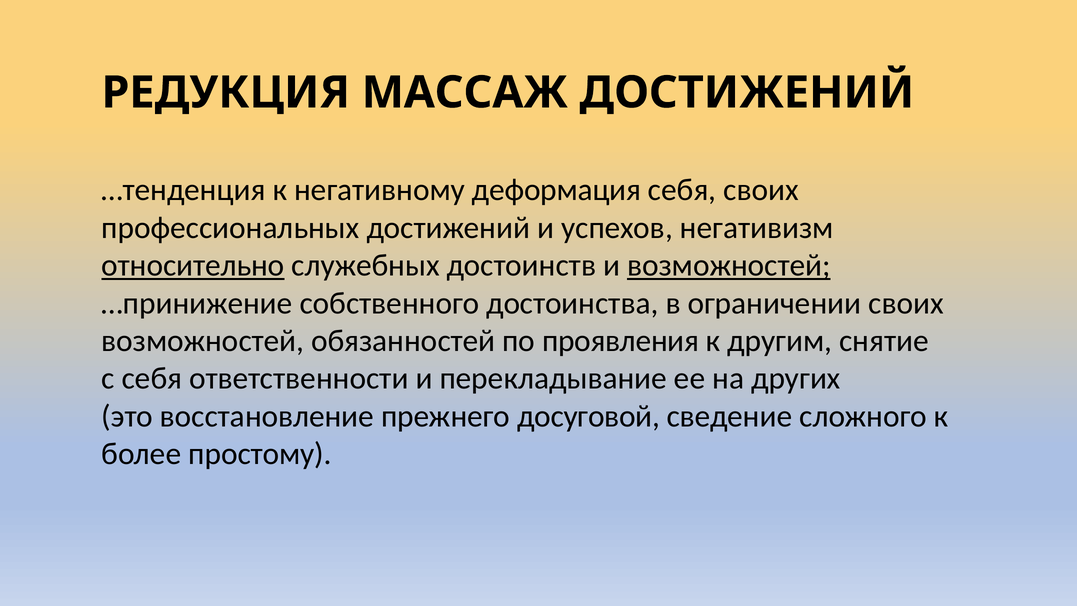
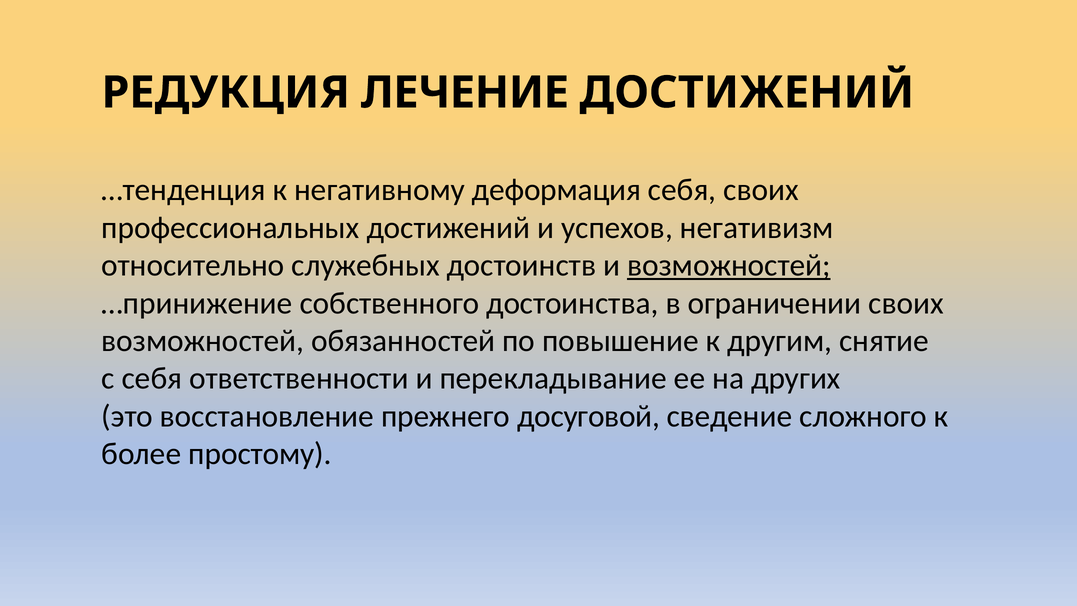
МАССАЖ: МАССАЖ -> ЛЕЧЕНИЕ
относительно underline: present -> none
проявления: проявления -> повышение
